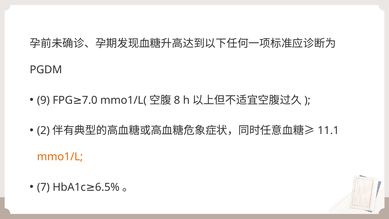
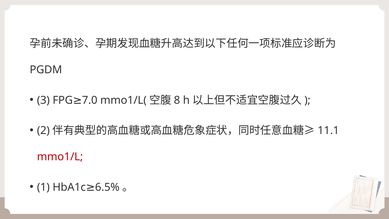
9: 9 -> 3
mmo1/L colour: orange -> red
7: 7 -> 1
